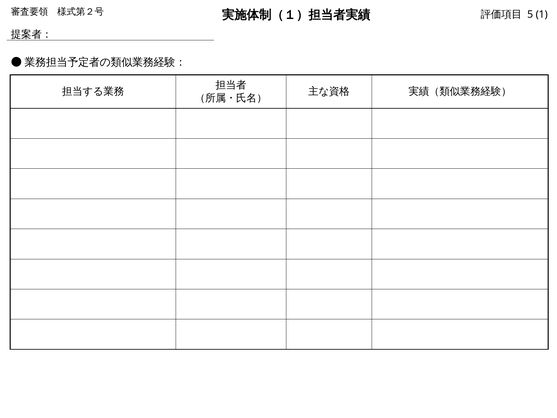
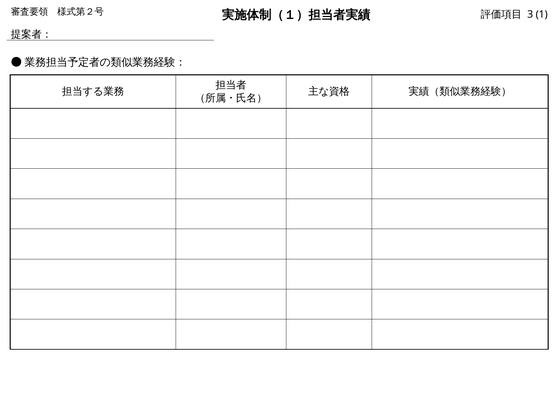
5: 5 -> 3
